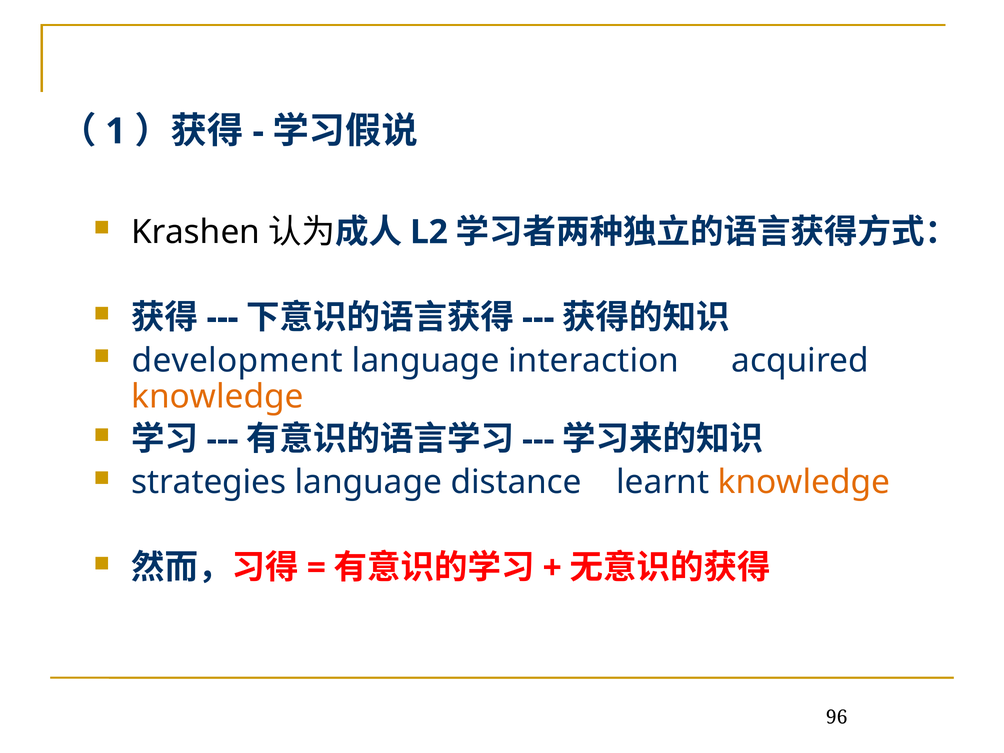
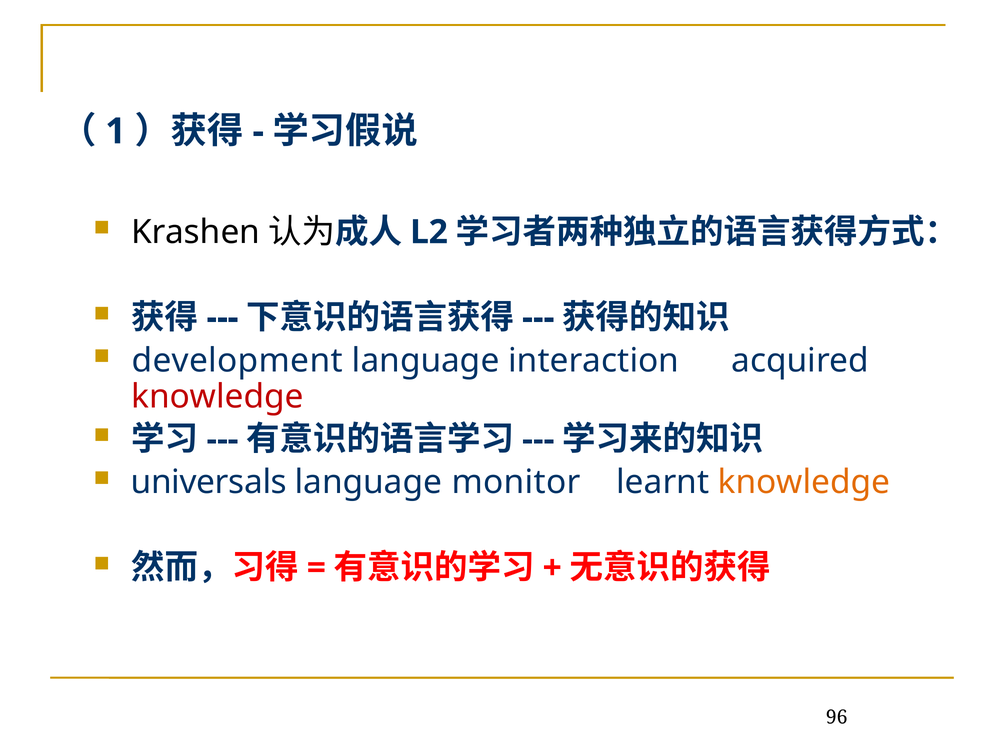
knowledge at (217, 397) colour: orange -> red
strategies: strategies -> universals
distance: distance -> monitor
